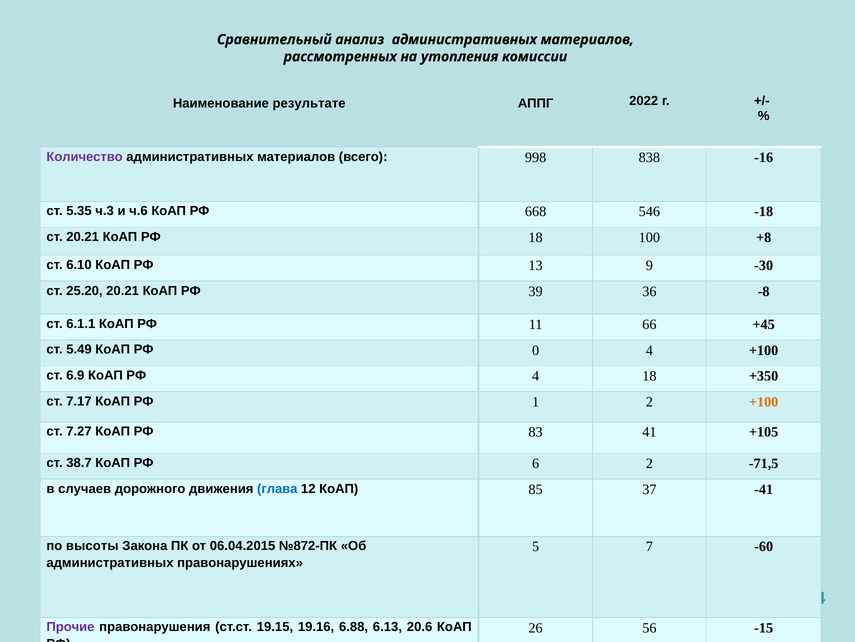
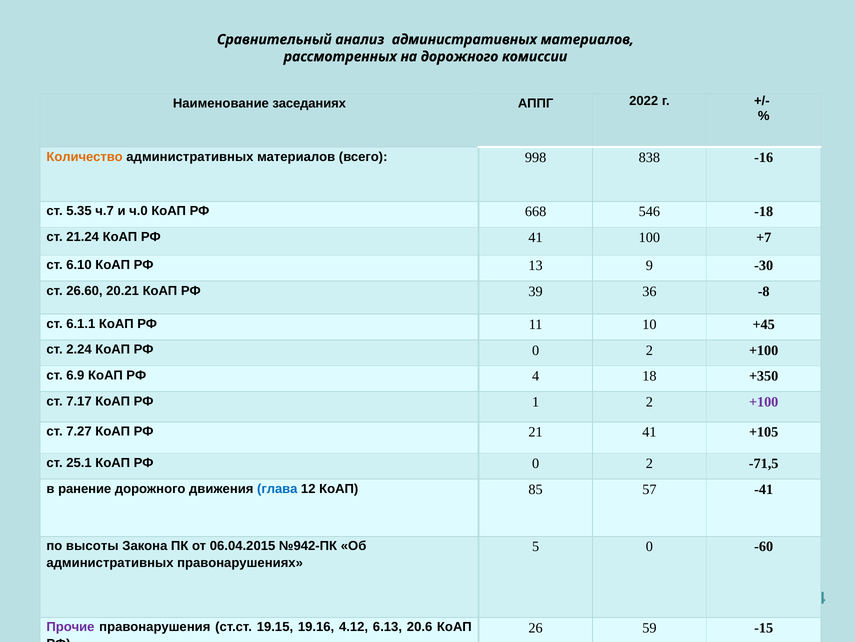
на утопления: утопления -> дорожного
результате: результате -> заседаниях
Количество colour: purple -> orange
ч.3: ч.3 -> ч.7
ч.6: ч.6 -> ч.0
ст 20.21: 20.21 -> 21.24
РФ 18: 18 -> 41
+8: +8 -> +7
25.20: 25.20 -> 26.60
66: 66 -> 10
5.49: 5.49 -> 2.24
4 at (649, 350): 4 -> 2
+100 at (764, 401) colour: orange -> purple
83: 83 -> 21
38.7: 38.7 -> 25.1
6 at (536, 463): 6 -> 0
случаев: случаев -> ранение
37: 37 -> 57
№872-ПК: №872-ПК -> №942-ПК
5 7: 7 -> 0
6.88: 6.88 -> 4.12
56: 56 -> 59
